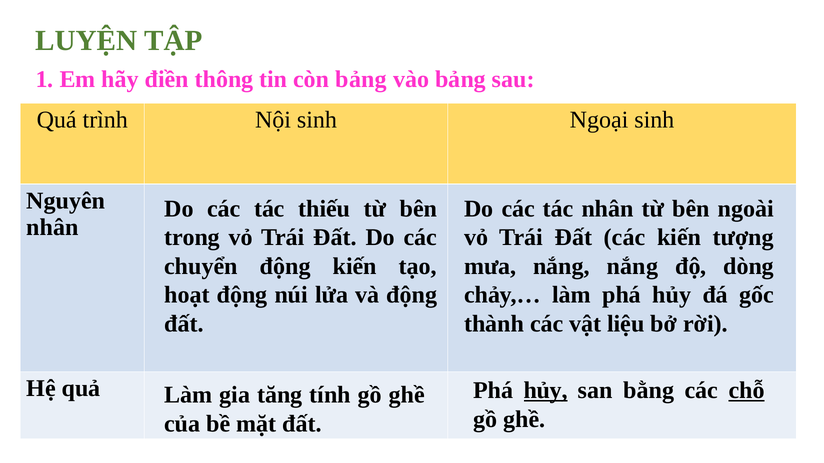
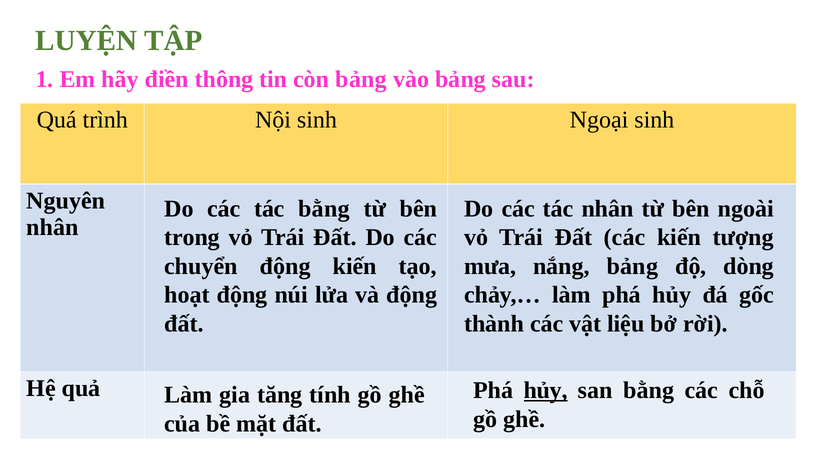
tác thiếu: thiếu -> bằng
nắng nắng: nắng -> bảng
chỗ underline: present -> none
